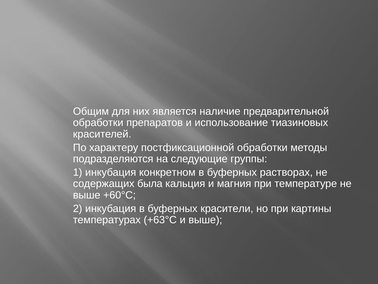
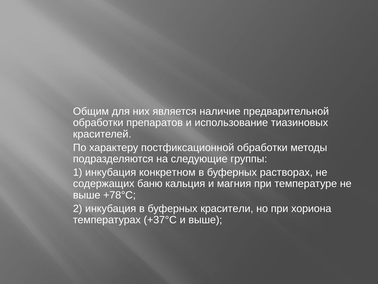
была: была -> баню
+60°С: +60°С -> +78°С
картины: картины -> хориона
+63°С: +63°С -> +37°С
